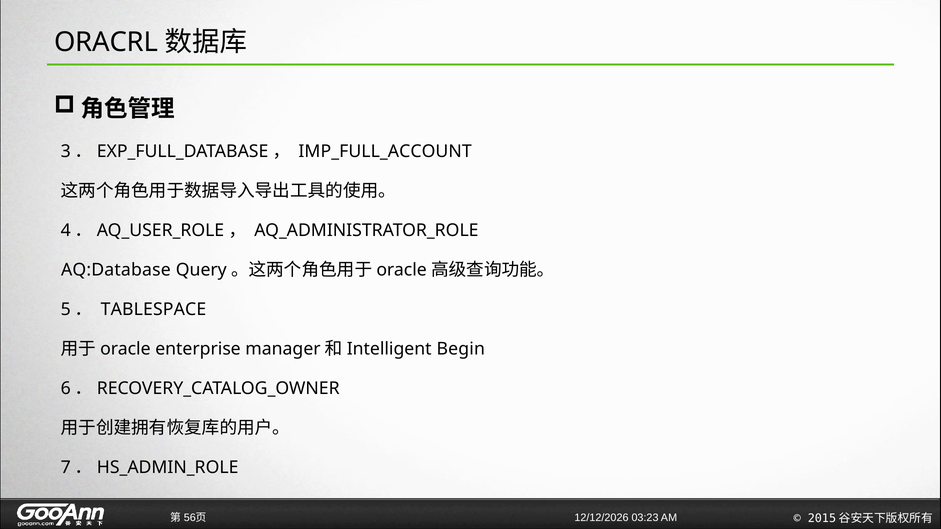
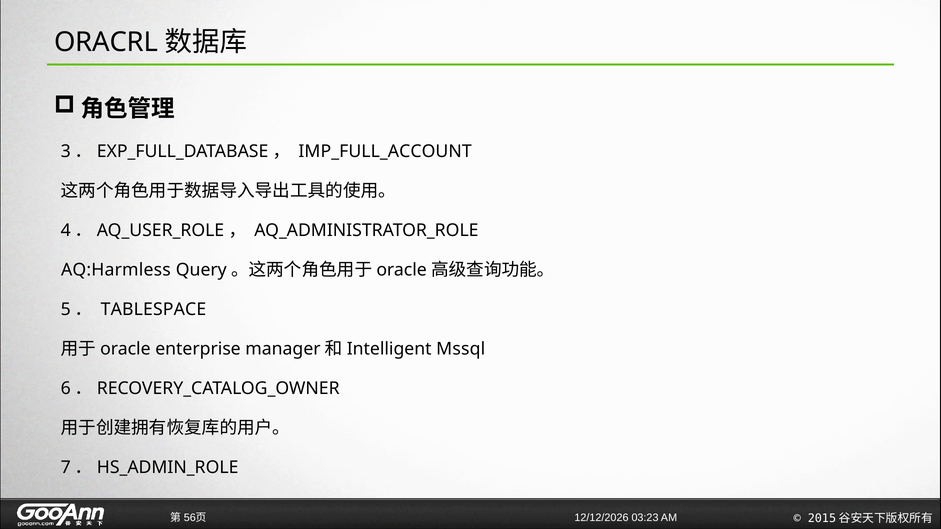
AQ:Database: AQ:Database -> AQ:Harmless
Begin: Begin -> Mssql
